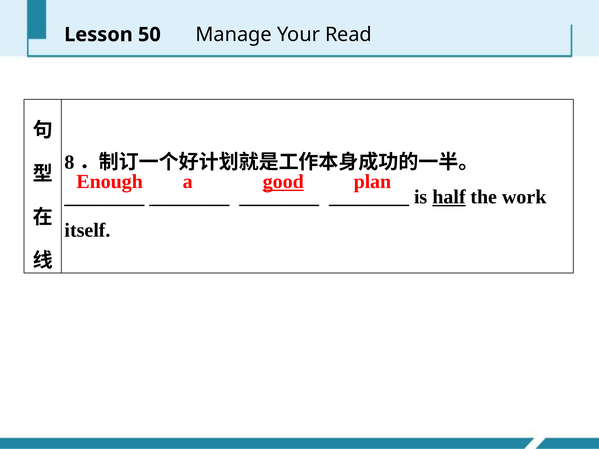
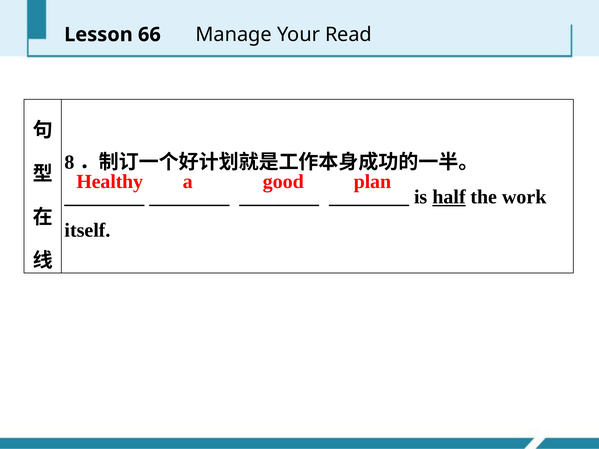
50: 50 -> 66
Enough: Enough -> Healthy
good underline: present -> none
